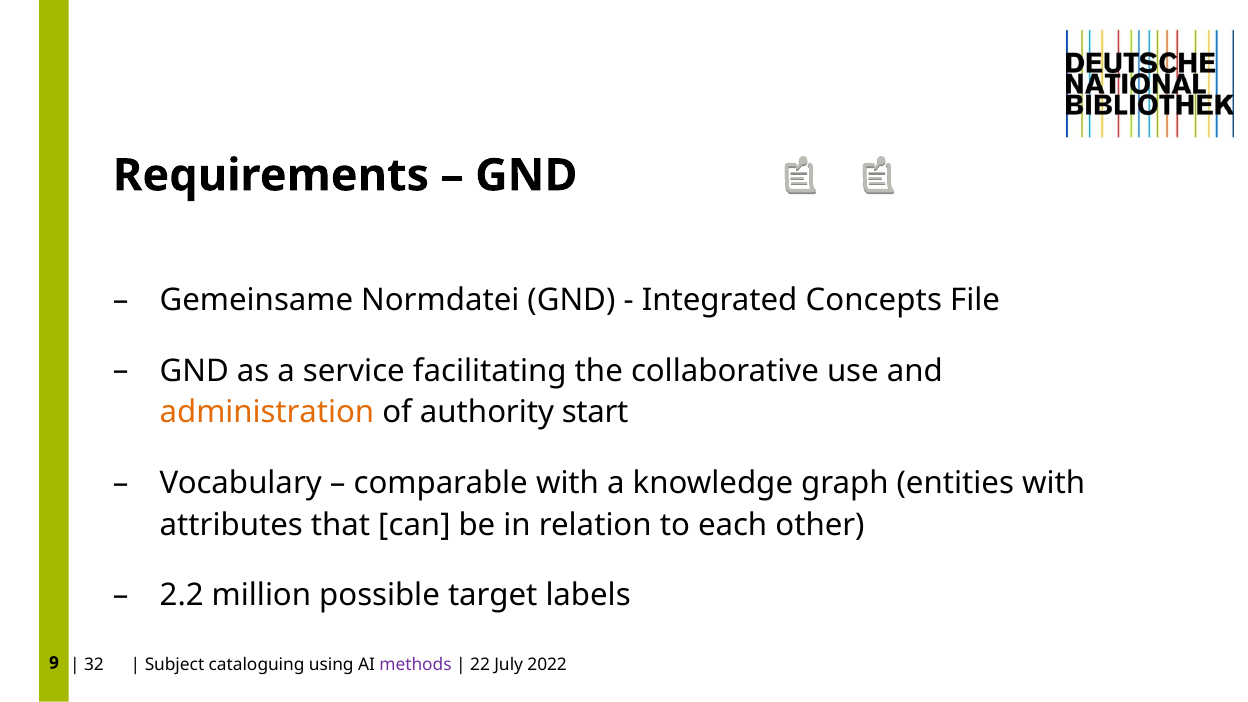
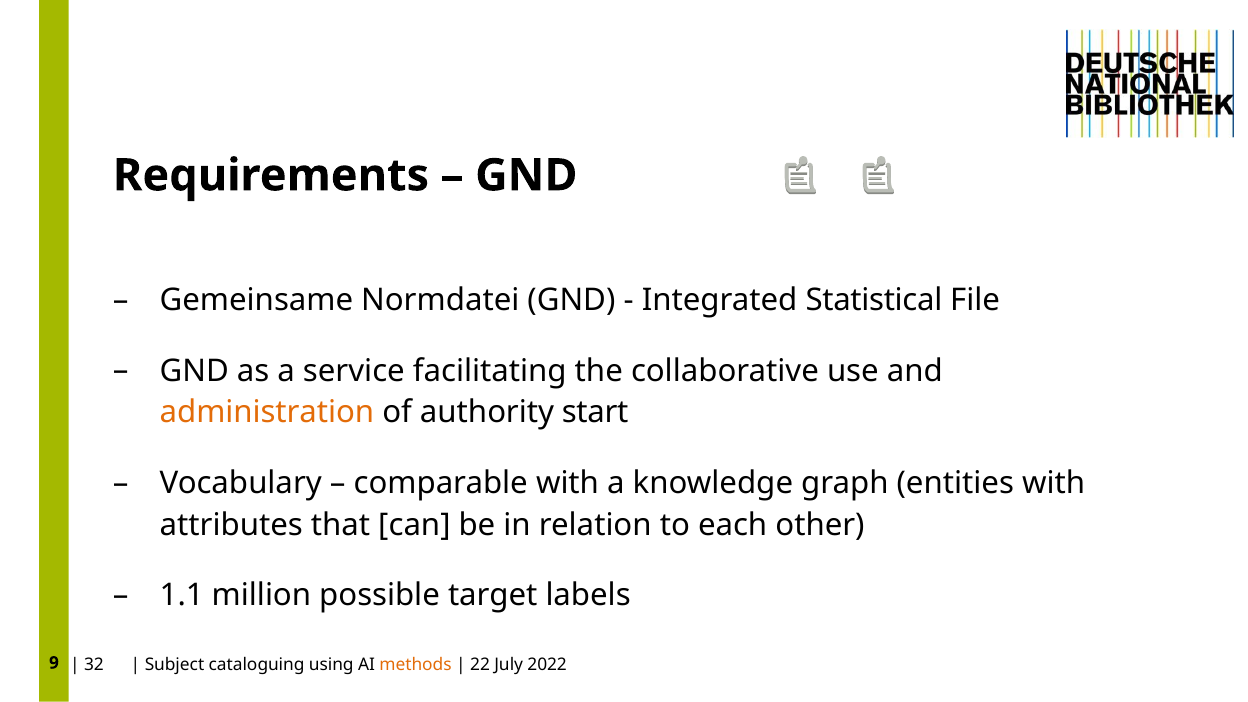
Concepts: Concepts -> Statistical
2.2: 2.2 -> 1.1
methods colour: purple -> orange
